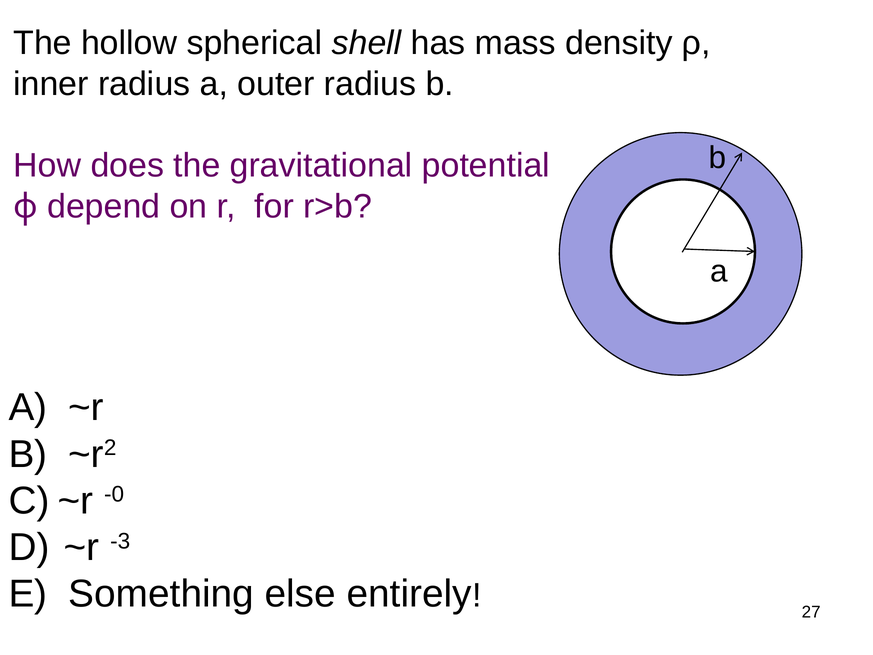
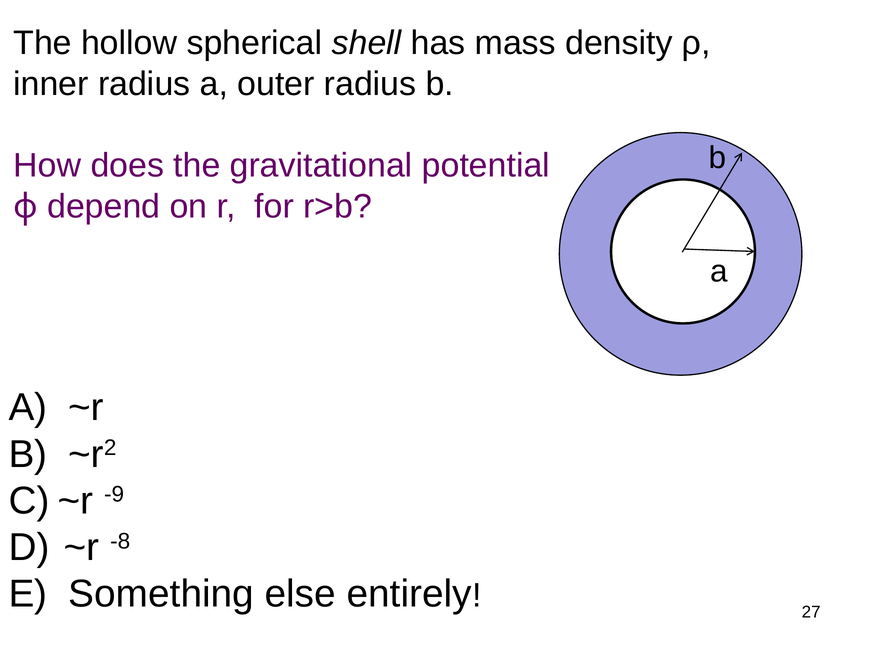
-0: -0 -> -9
-3: -3 -> -8
